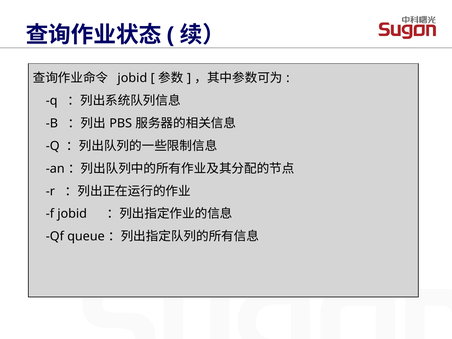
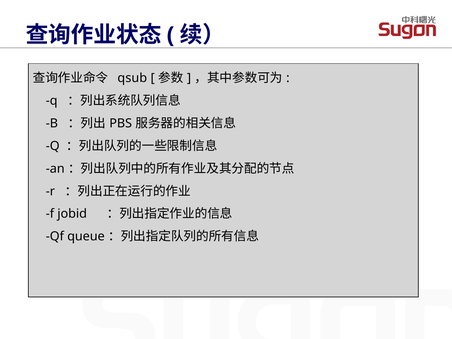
jobid at (132, 78): jobid -> qsub
